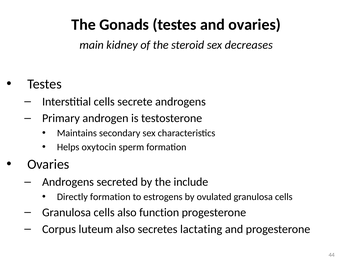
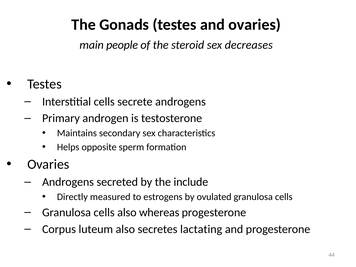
kidney: kidney -> people
oxytocin: oxytocin -> opposite
Directly formation: formation -> measured
function: function -> whereas
